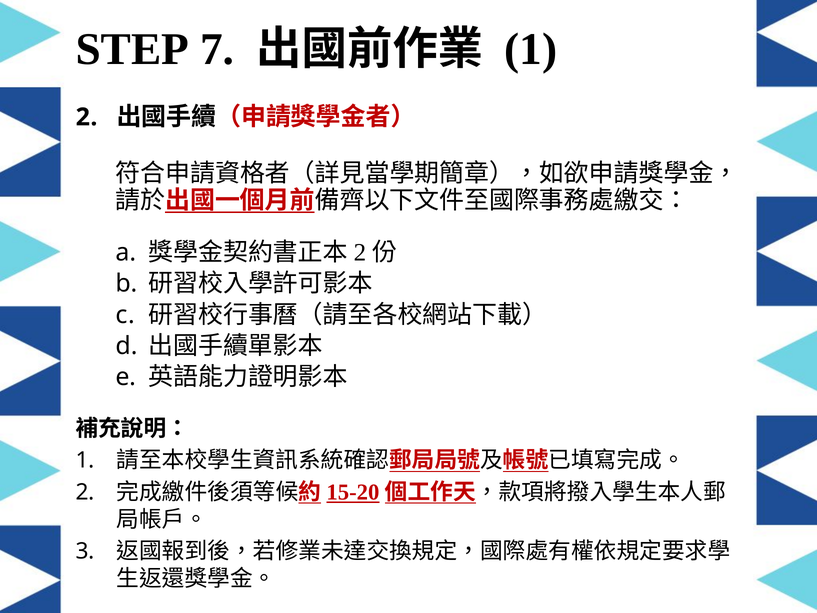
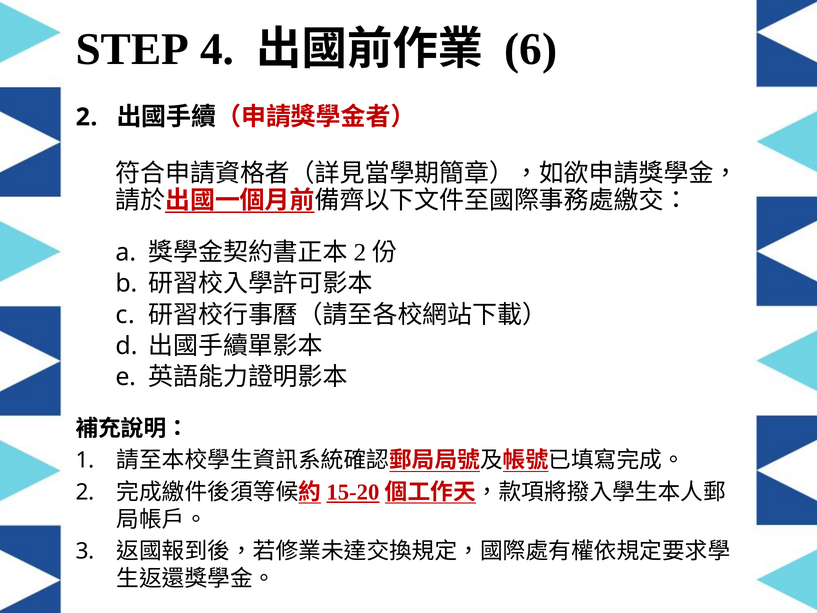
7: 7 -> 4
1 at (531, 49): 1 -> 6
